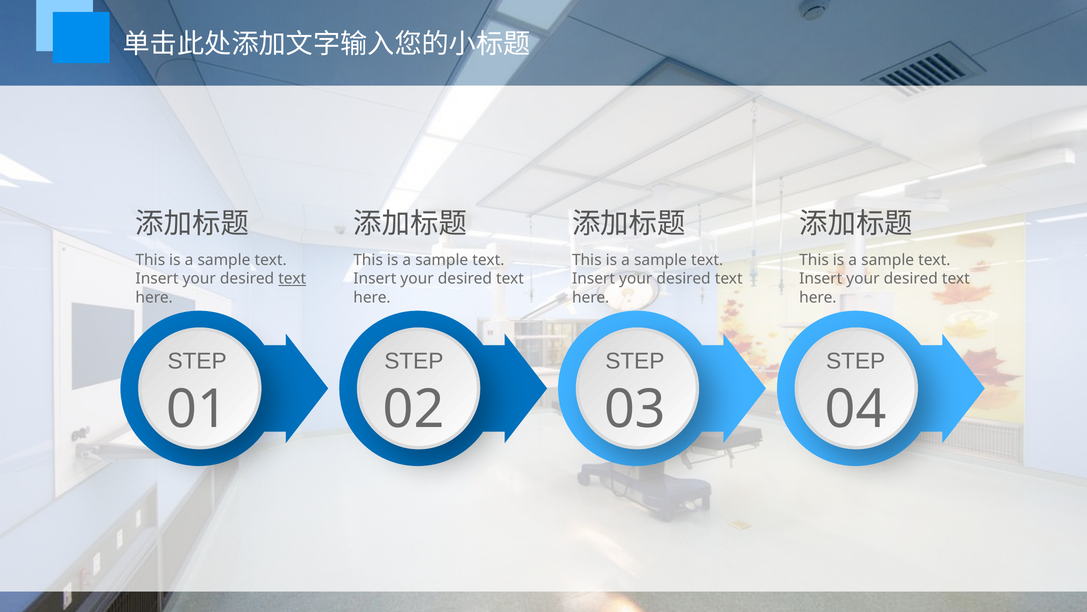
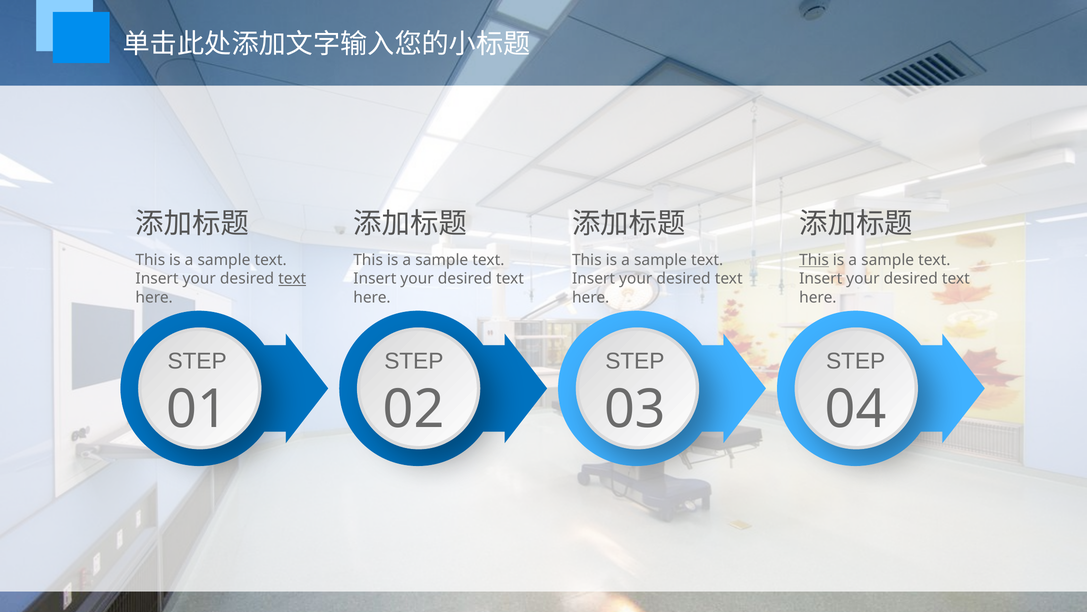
This at (814, 260) underline: none -> present
